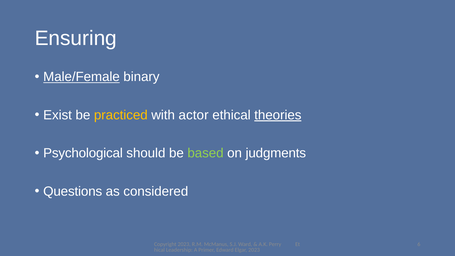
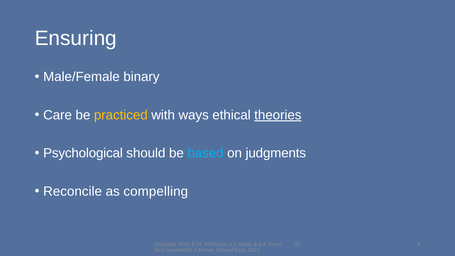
Male/Female underline: present -> none
Exist: Exist -> Care
actor: actor -> ways
based colour: light green -> light blue
Questions: Questions -> Reconcile
considered: considered -> compelling
